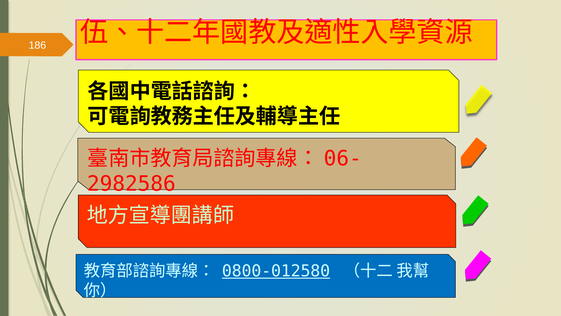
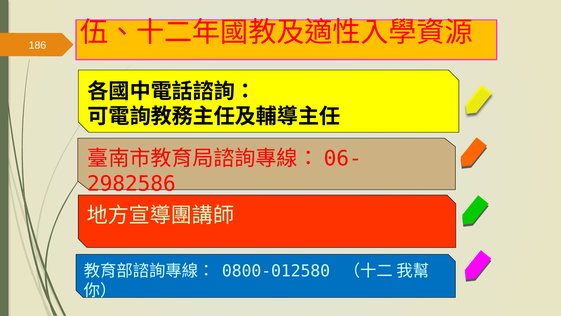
0800-012580 underline: present -> none
